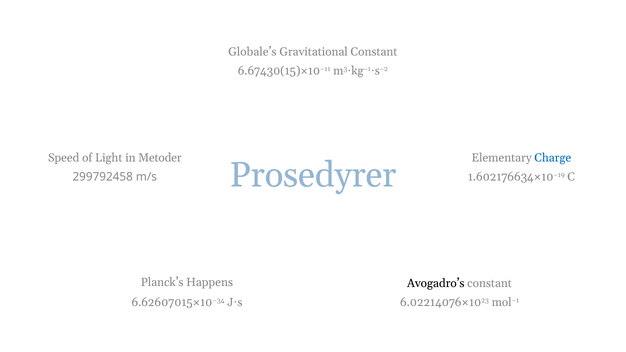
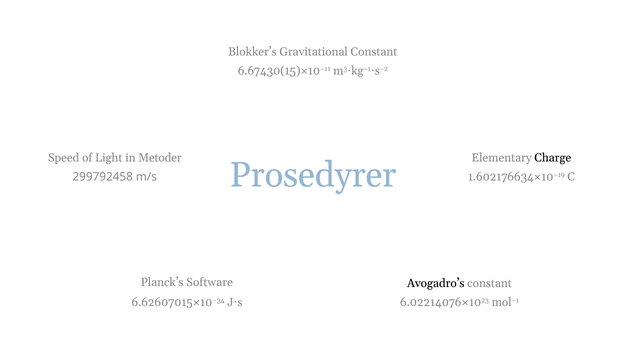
Globale’s: Globale’s -> Blokker’s
Charge colour: blue -> black
Happens: Happens -> Software
